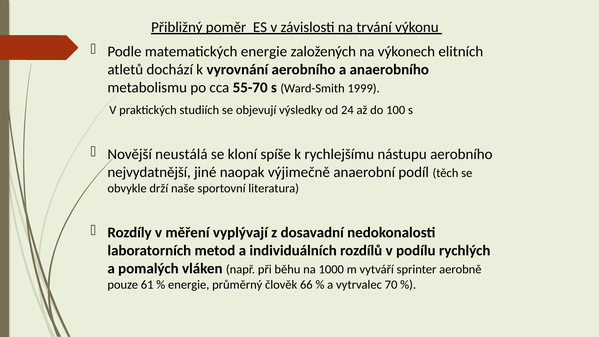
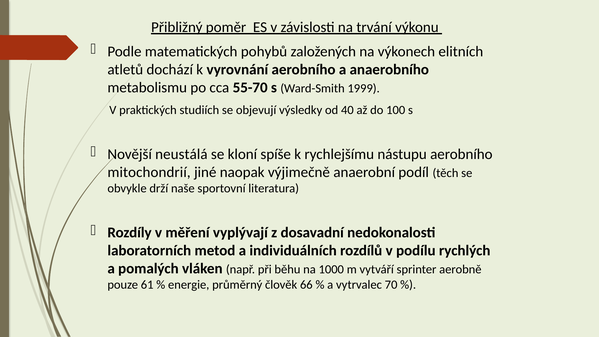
matematických energie: energie -> pohybů
24: 24 -> 40
nejvydatnější: nejvydatnější -> mitochondrií
